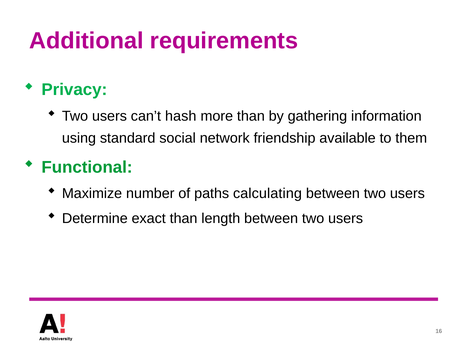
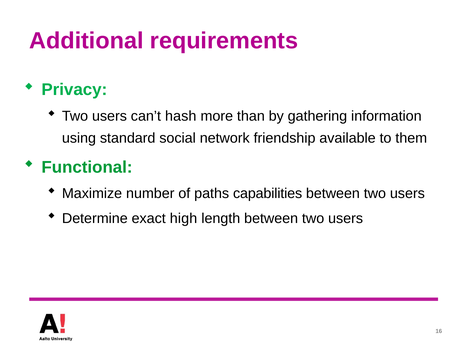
calculating: calculating -> capabilities
exact than: than -> high
